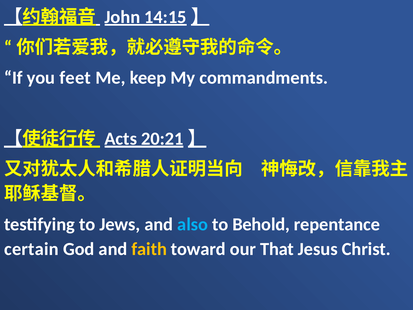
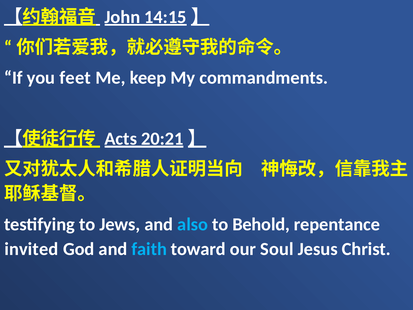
certain: certain -> invited
faith colour: yellow -> light blue
That: That -> Soul
